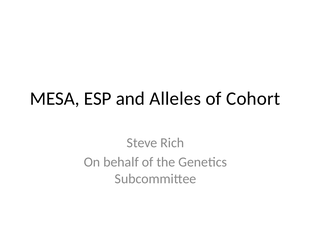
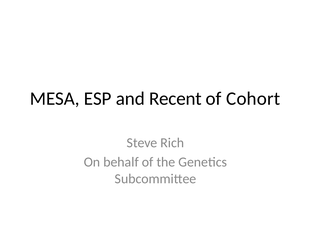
Alleles: Alleles -> Recent
